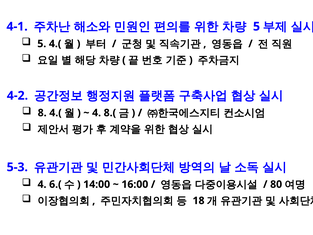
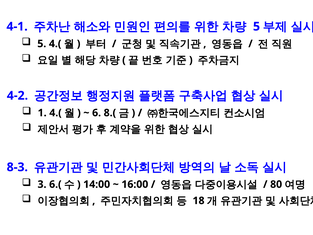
8: 8 -> 1
4 at (97, 113): 4 -> 6
5-3: 5-3 -> 8-3
4 at (42, 184): 4 -> 3
